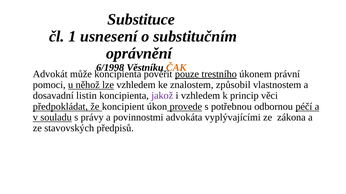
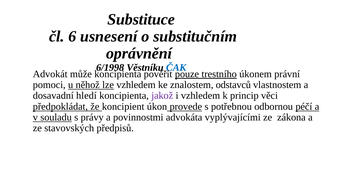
1: 1 -> 6
ČAK colour: orange -> blue
způsobil: způsobil -> odstavců
listin: listin -> hledí
